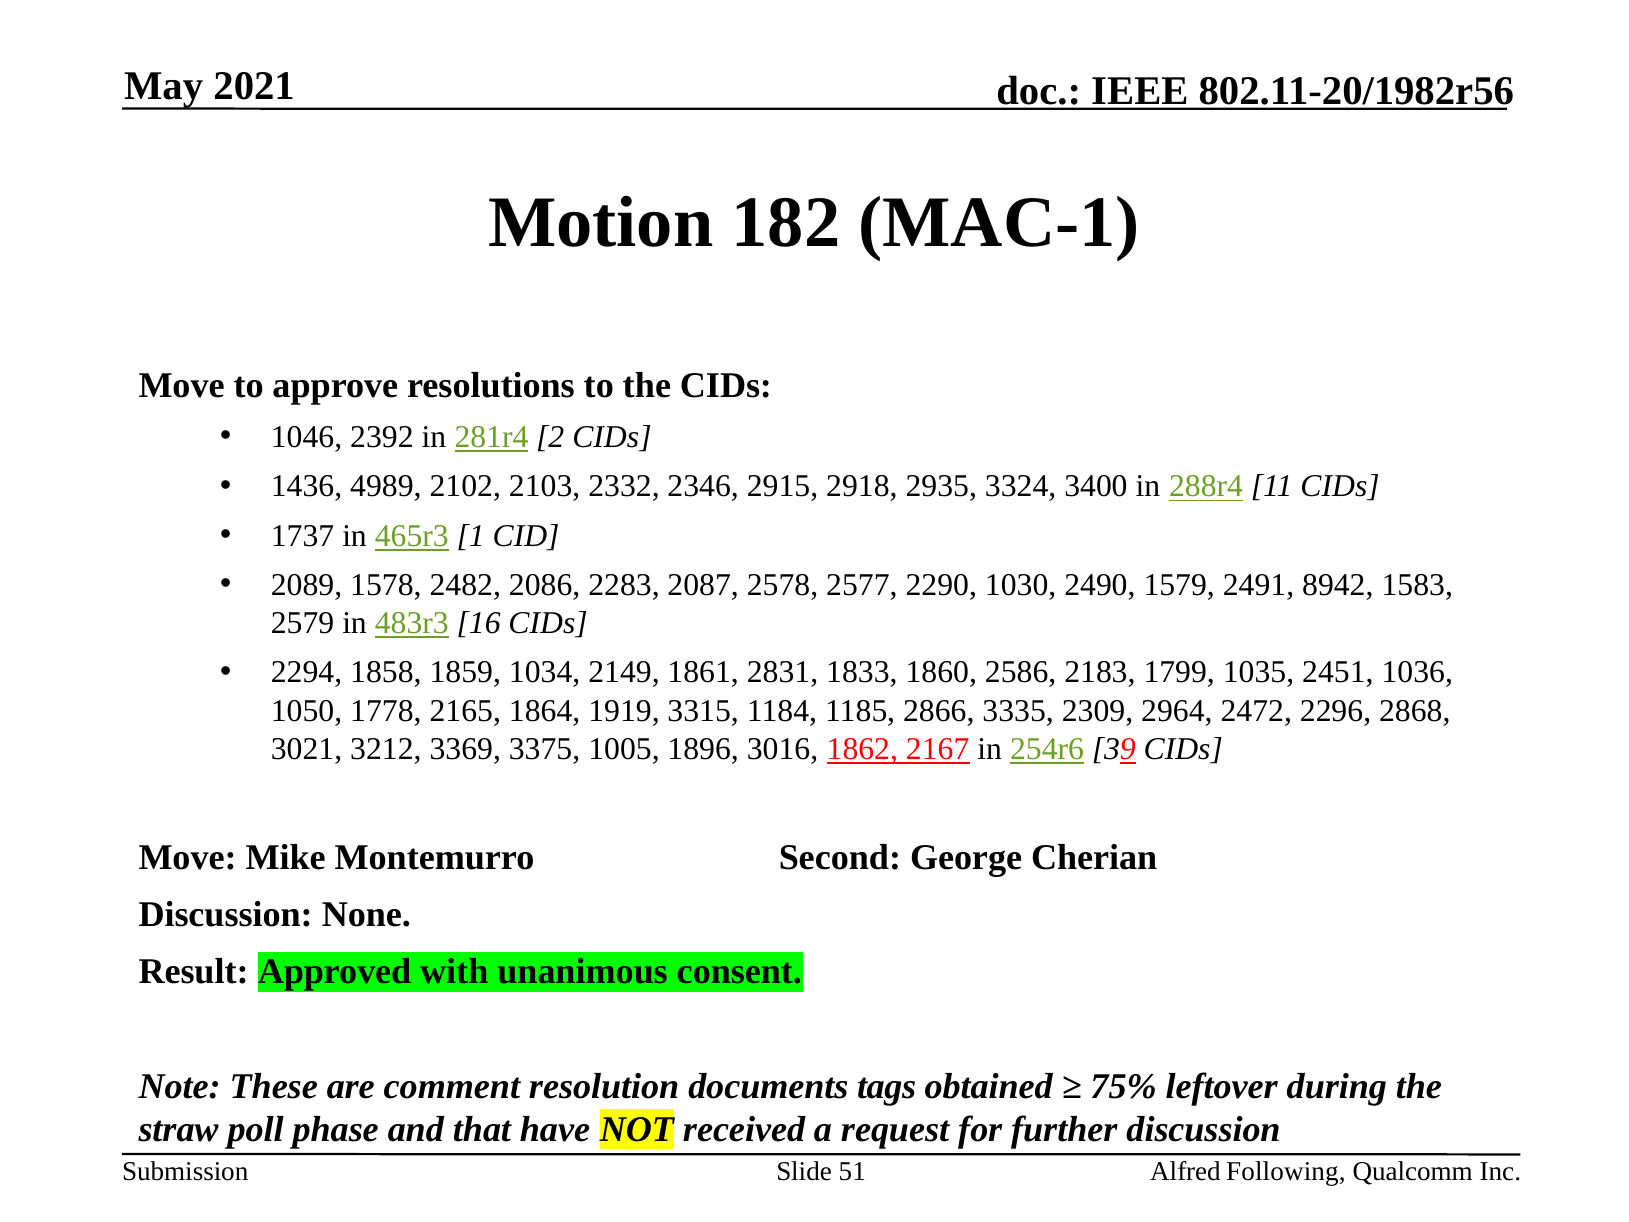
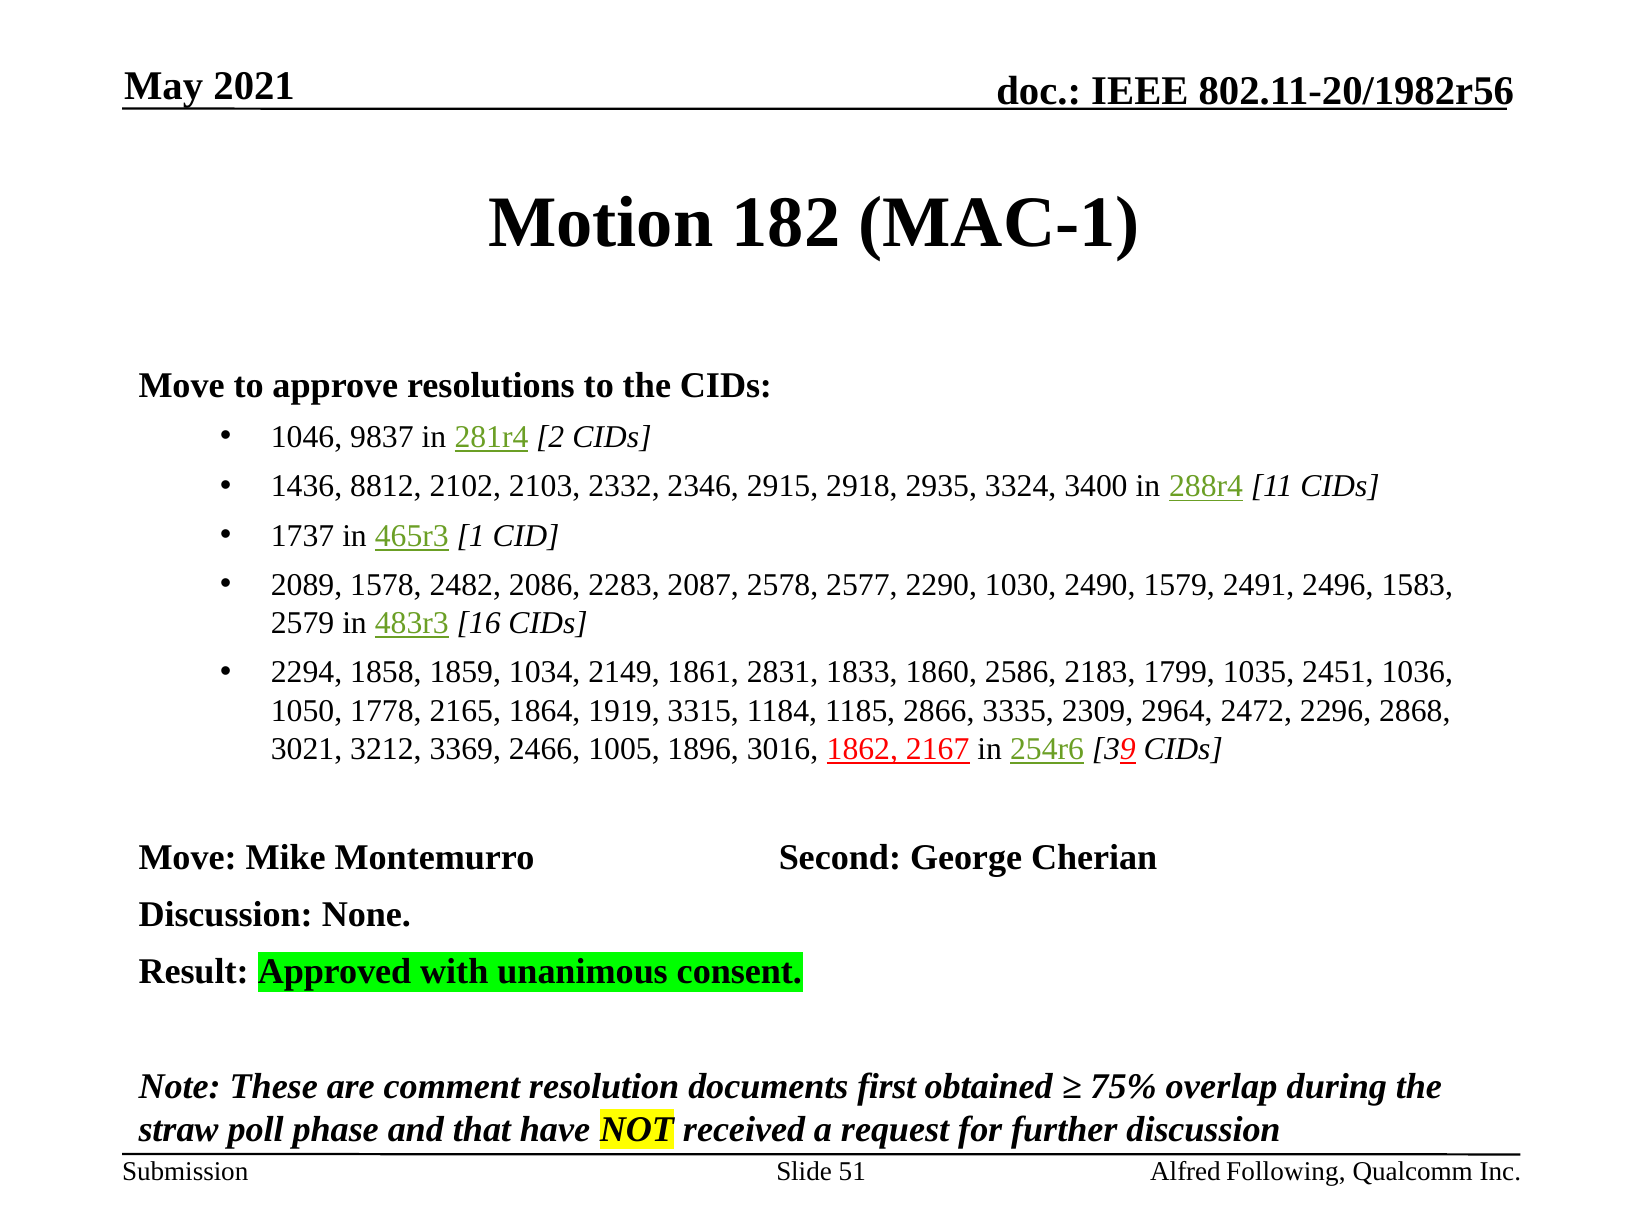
2392: 2392 -> 9837
4989: 4989 -> 8812
8942: 8942 -> 2496
3375: 3375 -> 2466
tags: tags -> first
leftover: leftover -> overlap
